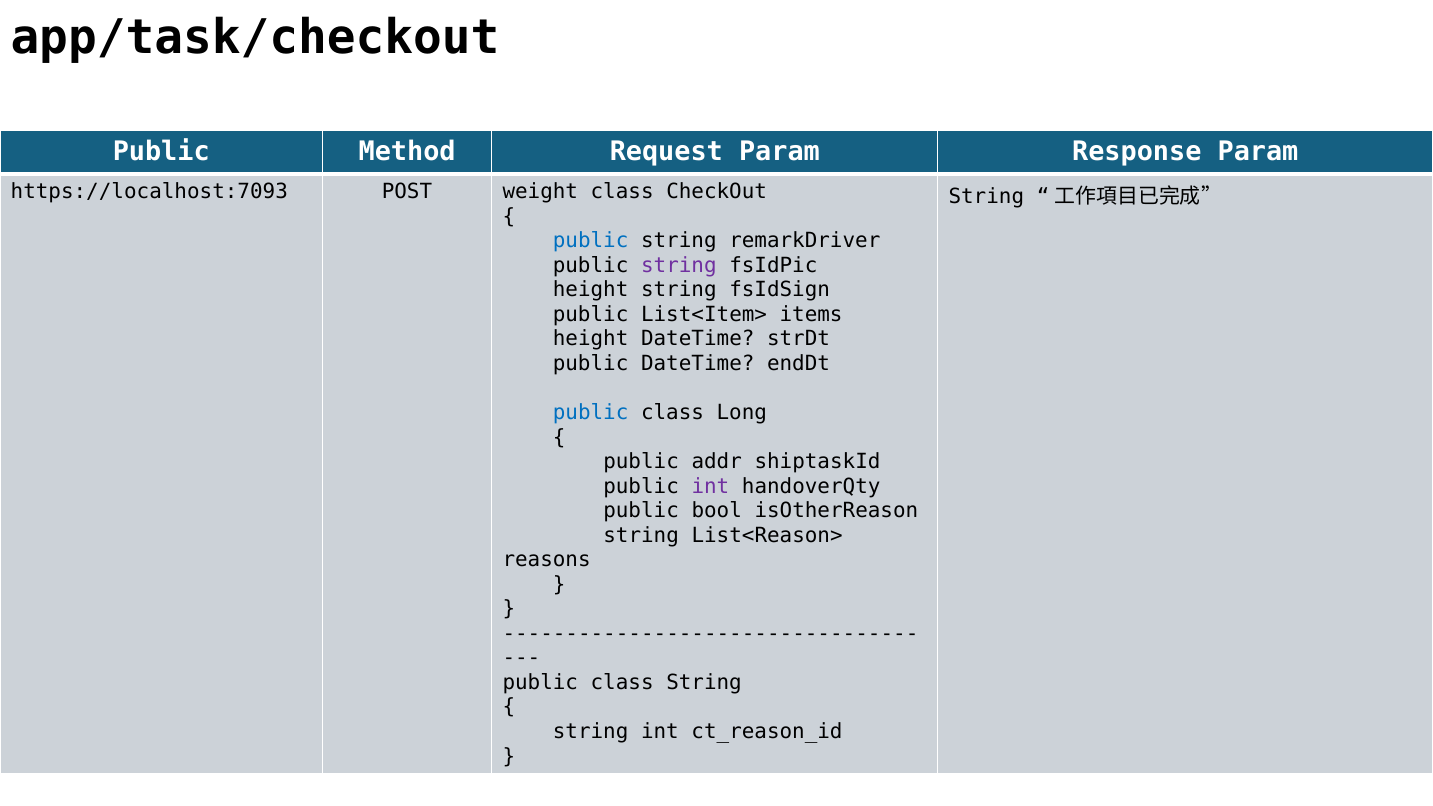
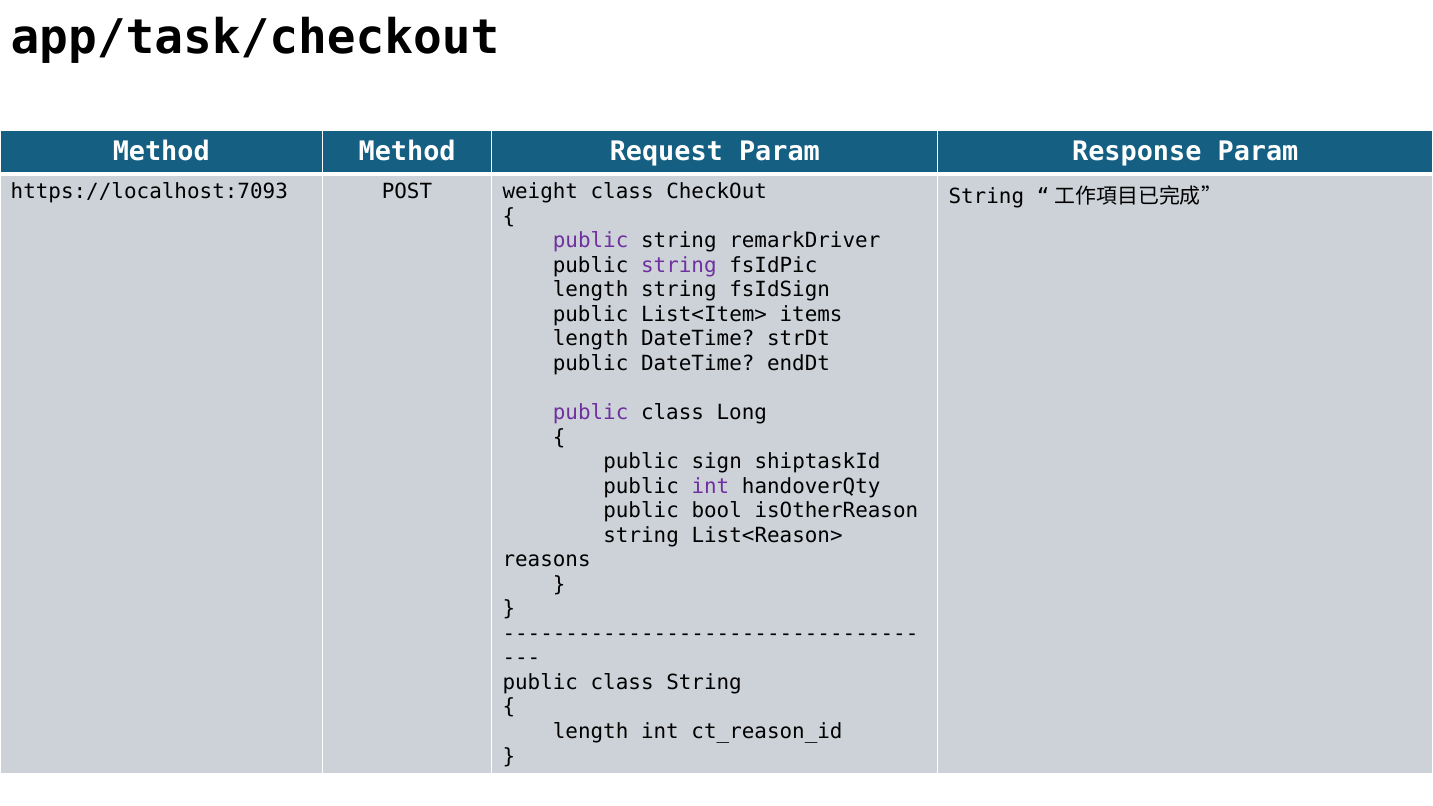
Public at (161, 152): Public -> Method
public at (591, 241) colour: blue -> purple
height at (591, 290): height -> length
height at (591, 339): height -> length
public at (591, 413) colour: blue -> purple
addr: addr -> sign
string at (591, 732): string -> length
